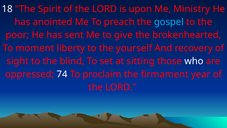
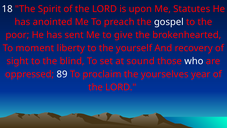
Ministry: Ministry -> Statutes
gospel colour: light blue -> white
sitting: sitting -> sound
74: 74 -> 89
firmament: firmament -> yourselves
